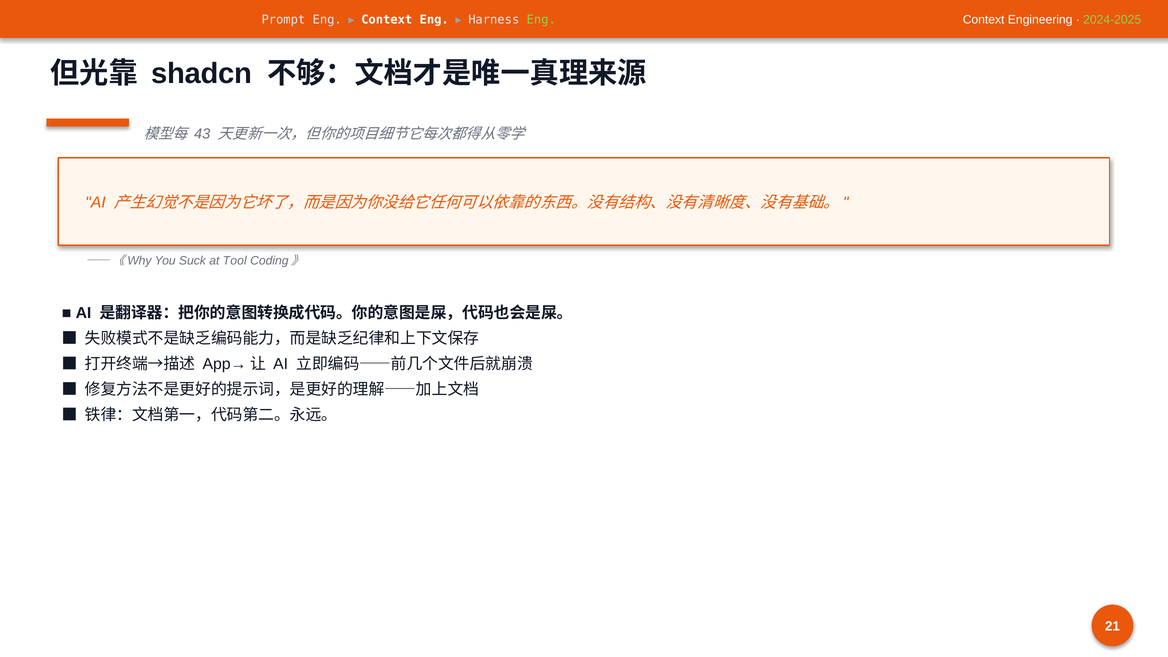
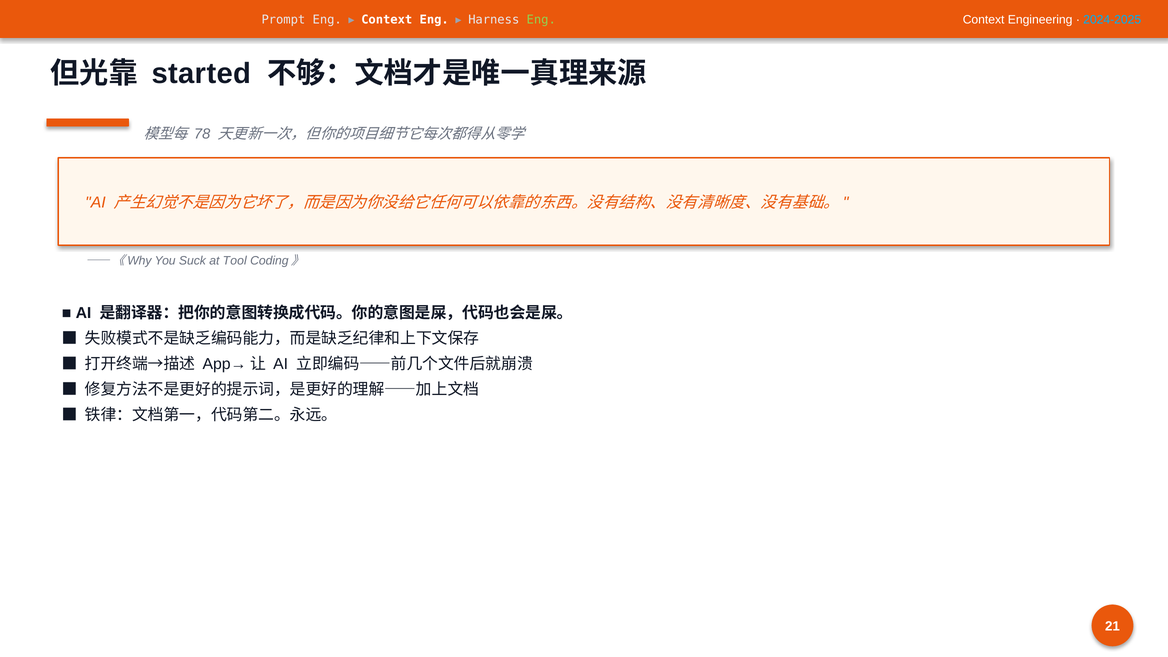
2024-2025 colour: light green -> light blue
shadcn: shadcn -> started
43: 43 -> 78
